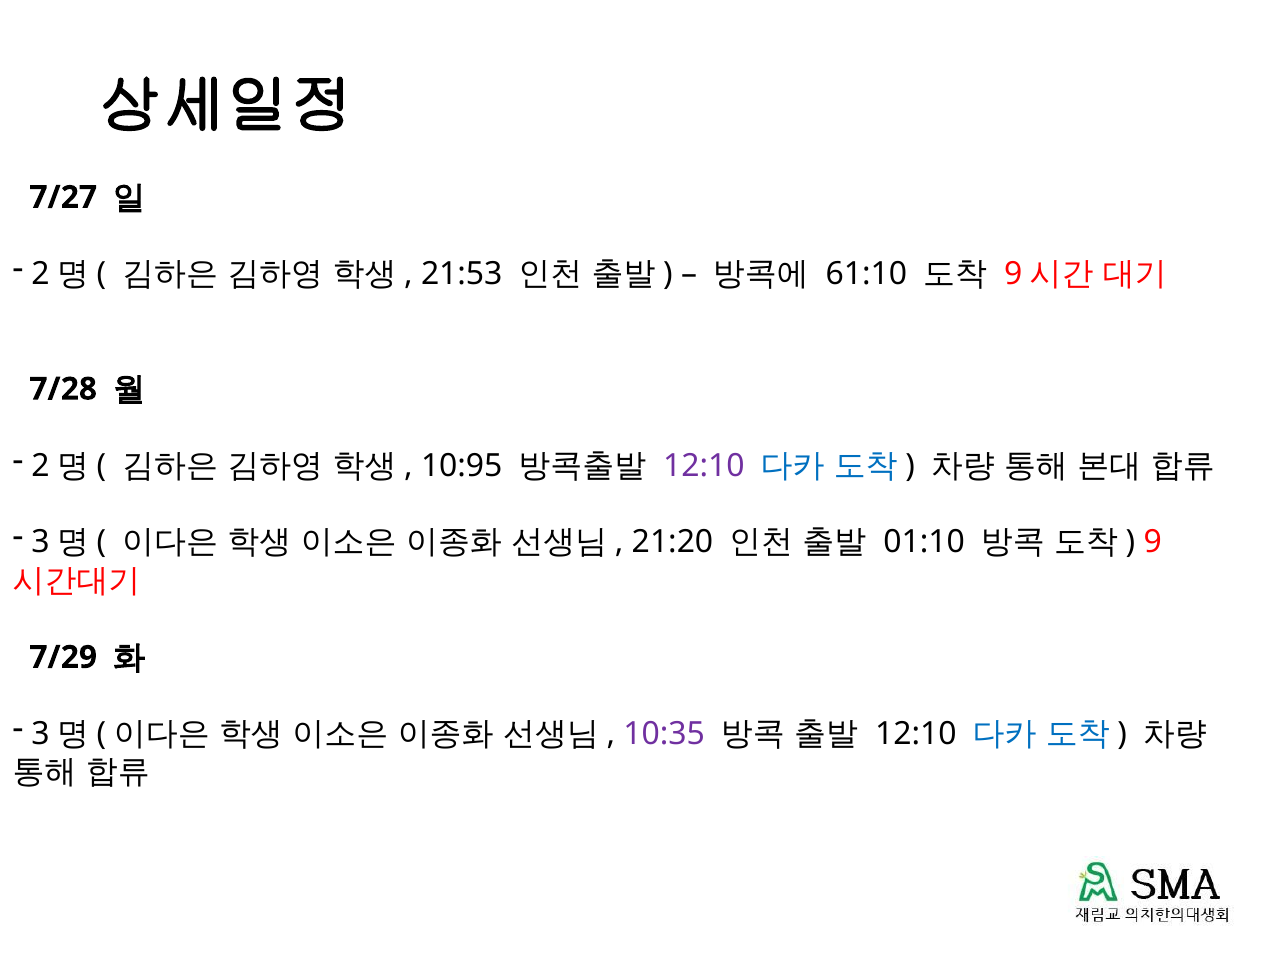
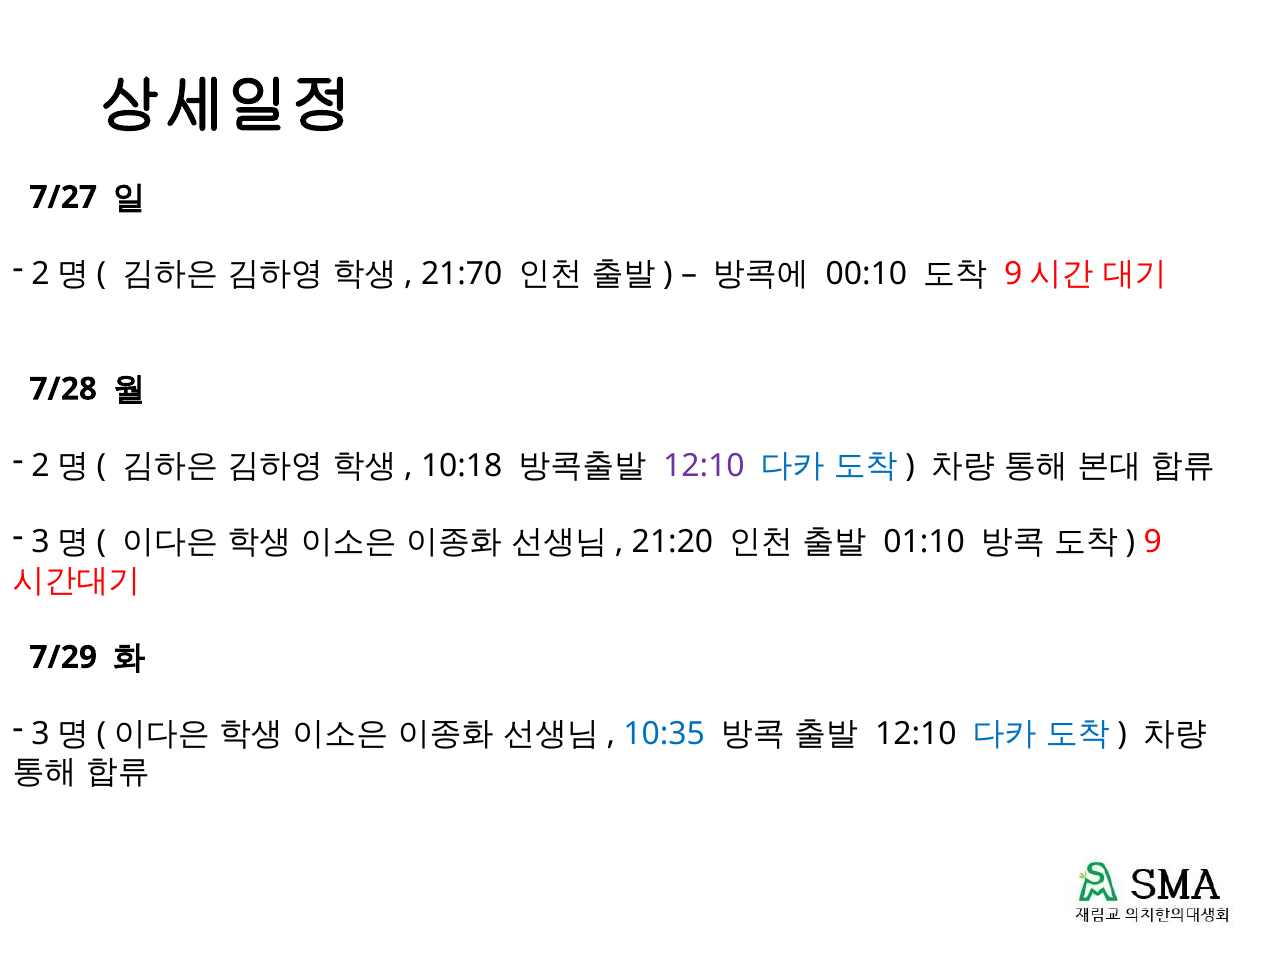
21:53: 21:53 -> 21:70
61:10: 61:10 -> 00:10
10:95: 10:95 -> 10:18
10:35 colour: purple -> blue
